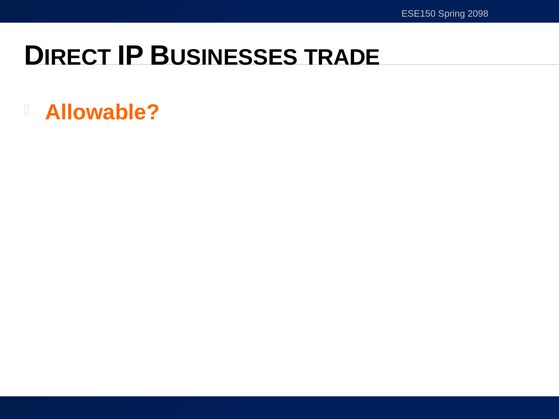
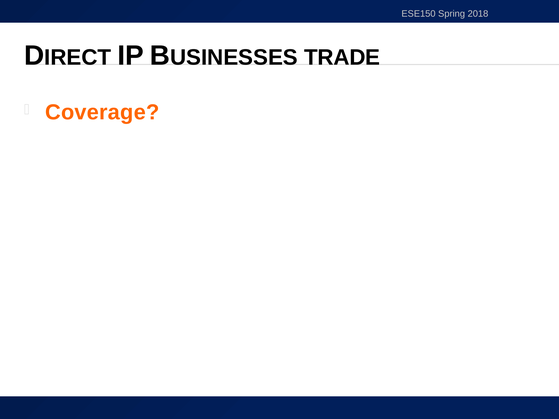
2098: 2098 -> 2018
Allowable: Allowable -> Coverage
